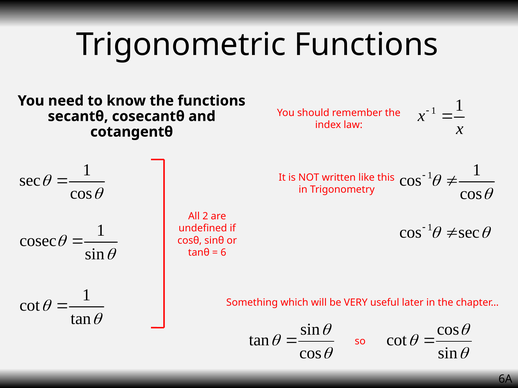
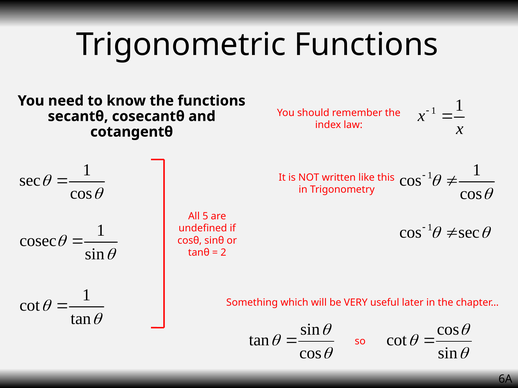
2: 2 -> 5
6: 6 -> 2
